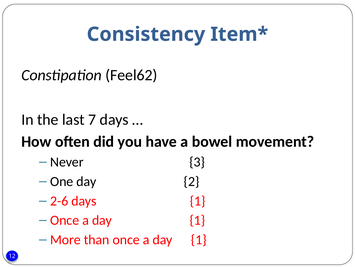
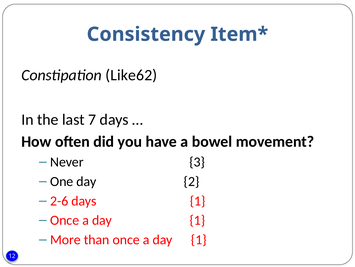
Feel62: Feel62 -> Like62
